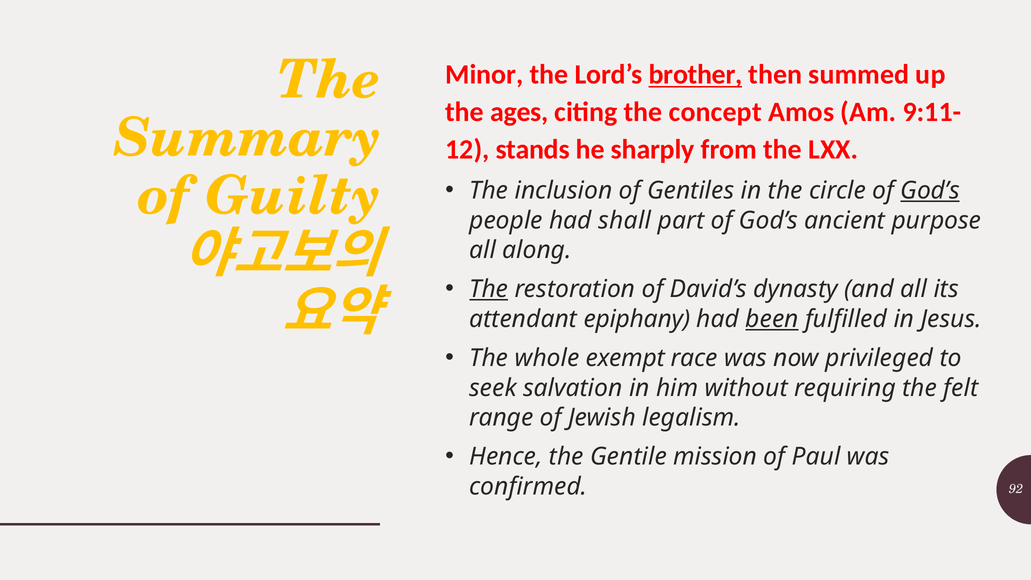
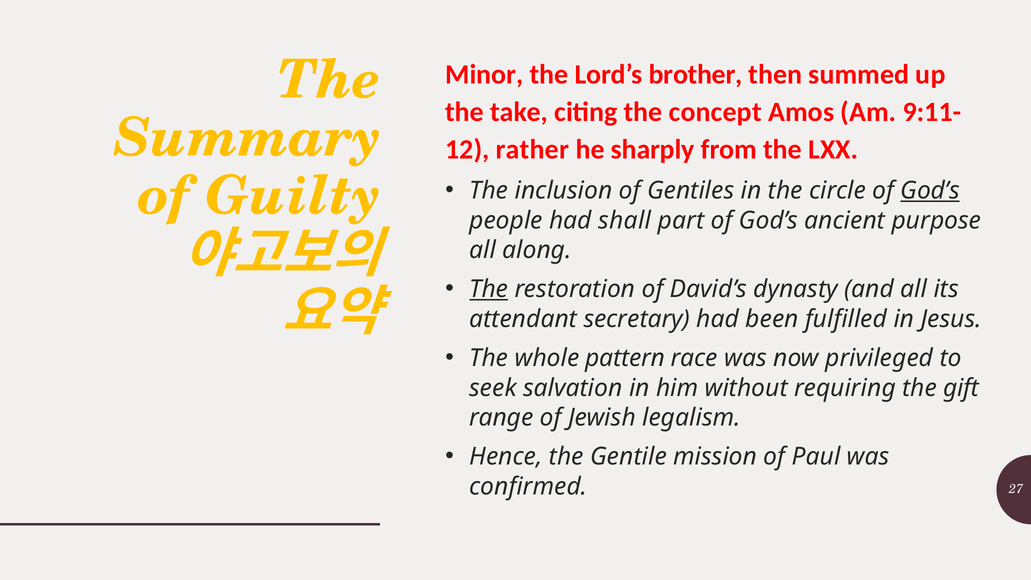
brother underline: present -> none
ages: ages -> take
stands: stands -> rather
epiphany: epiphany -> secretary
been underline: present -> none
exempt: exempt -> pattern
felt: felt -> gift
92: 92 -> 27
